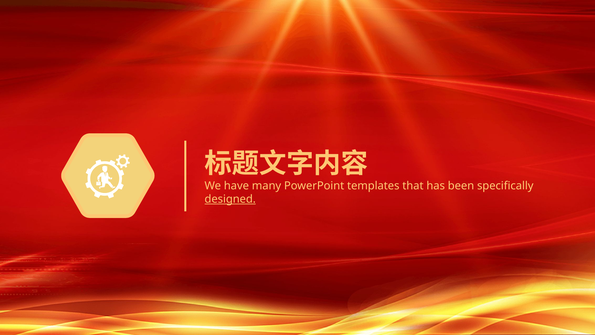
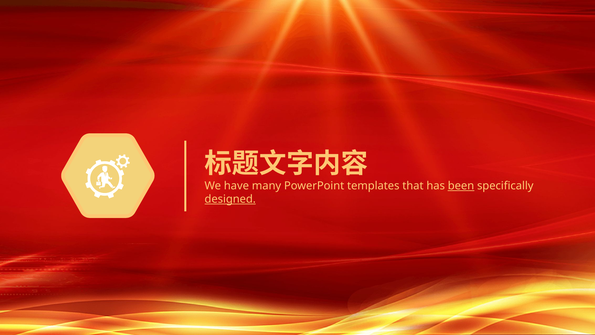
been underline: none -> present
